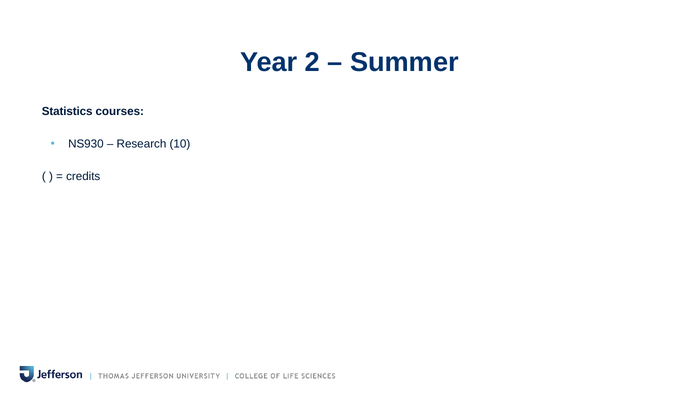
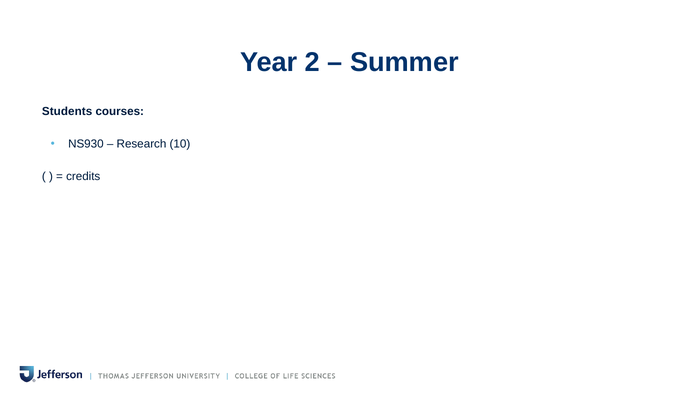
Statistics: Statistics -> Students
